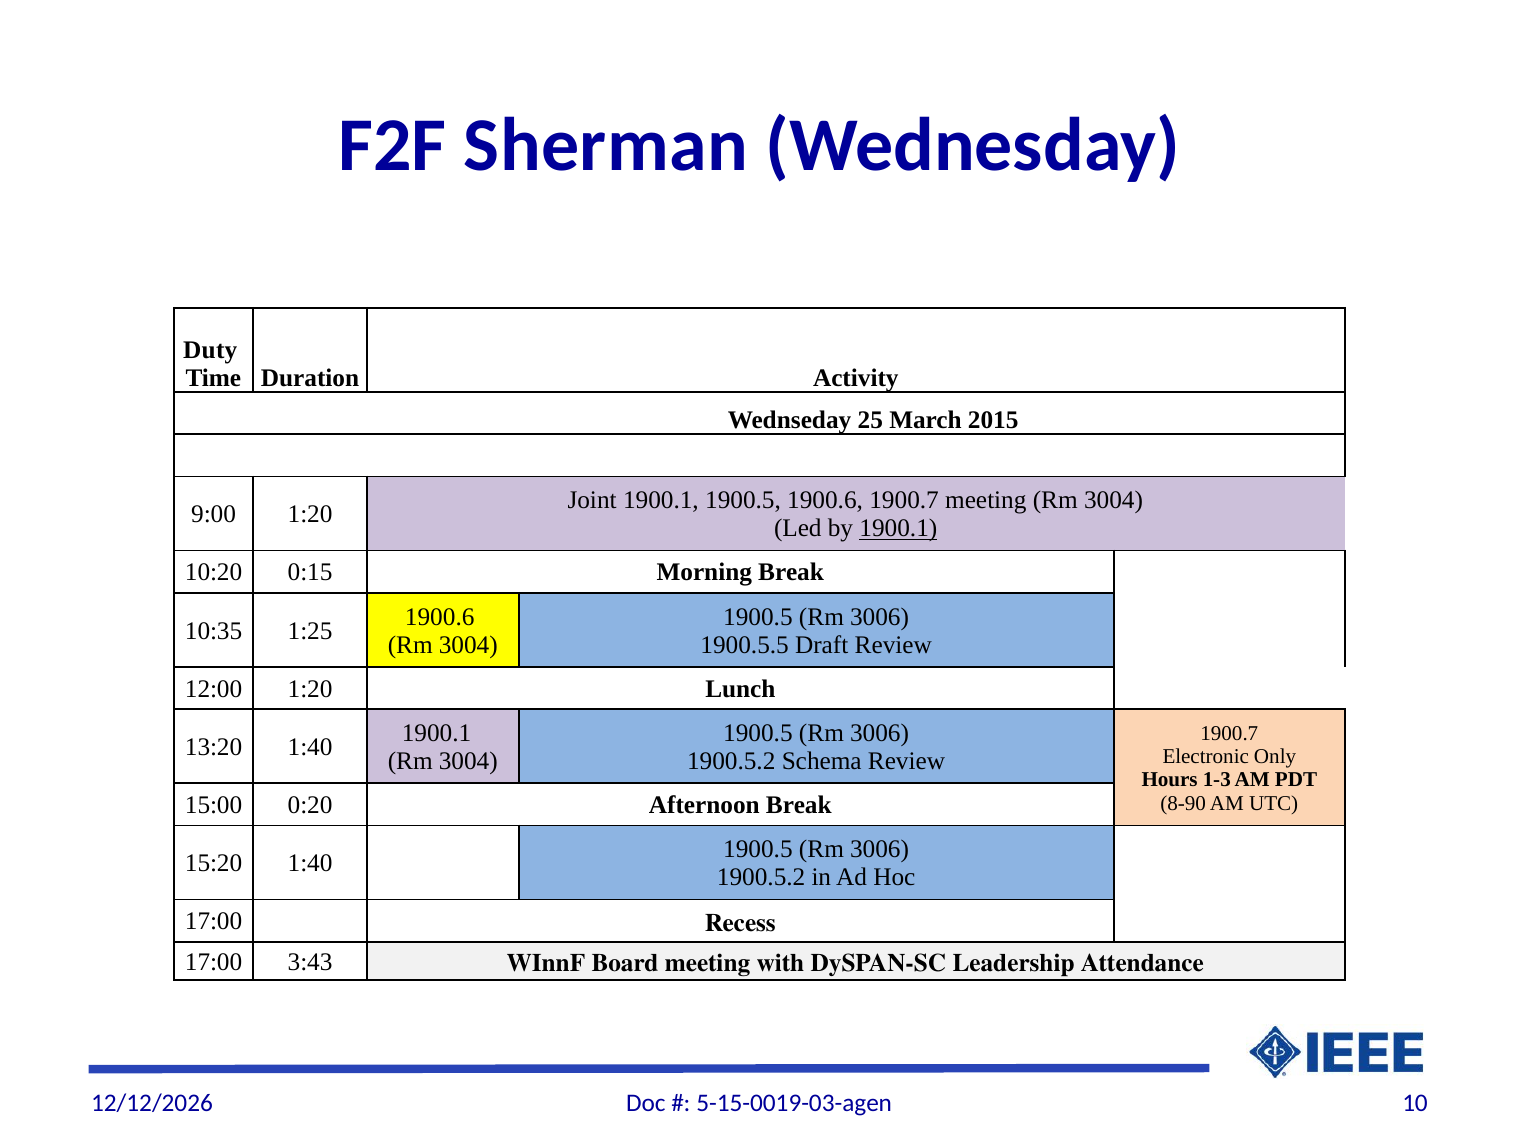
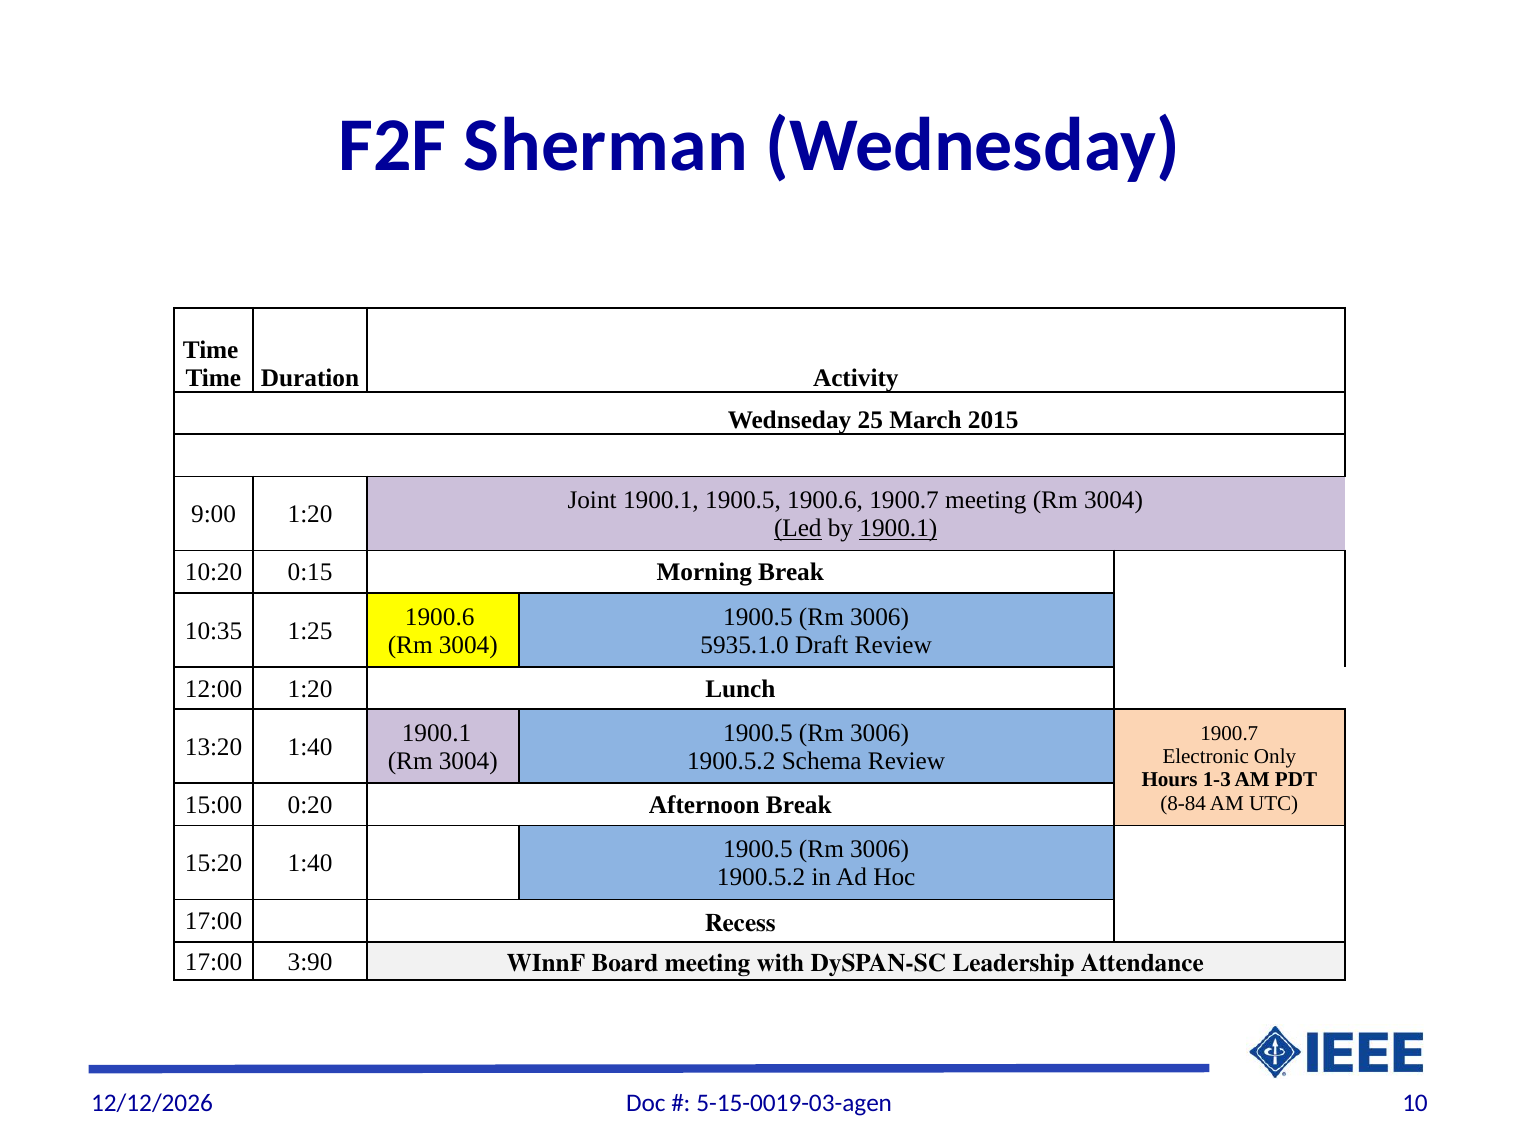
Duty at (210, 350): Duty -> Time
Led underline: none -> present
1900.5.5: 1900.5.5 -> 5935.1.0
8-90: 8-90 -> 8-84
3:43: 3:43 -> 3:90
